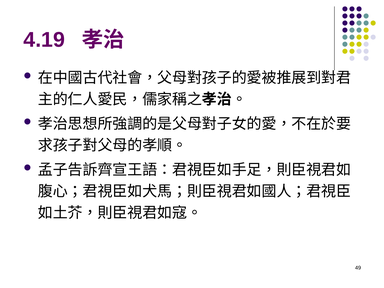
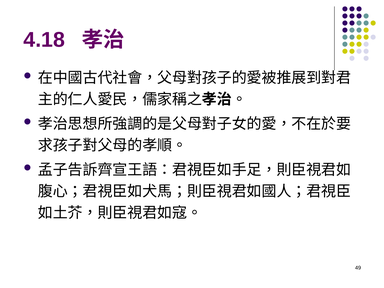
4.19: 4.19 -> 4.18
